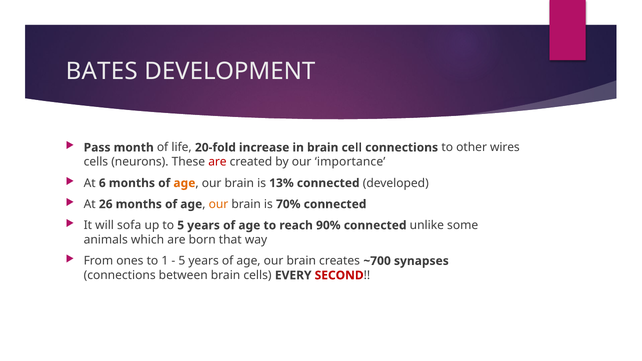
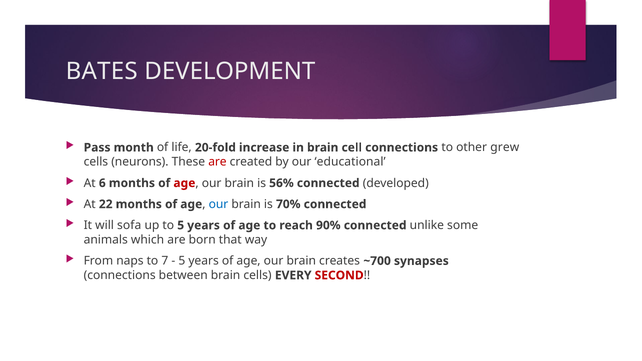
wires: wires -> grew
importance: importance -> educational
age at (184, 183) colour: orange -> red
13%: 13% -> 56%
26: 26 -> 22
our at (218, 204) colour: orange -> blue
ones: ones -> naps
1: 1 -> 7
